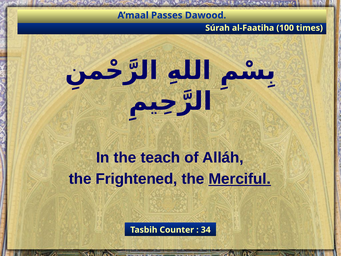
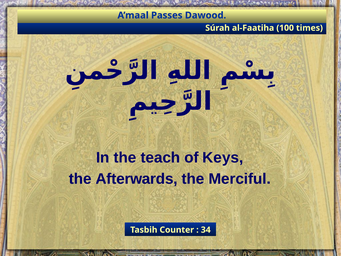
Alláh: Alláh -> Keys
Frightened: Frightened -> Afterwards
Merciful underline: present -> none
